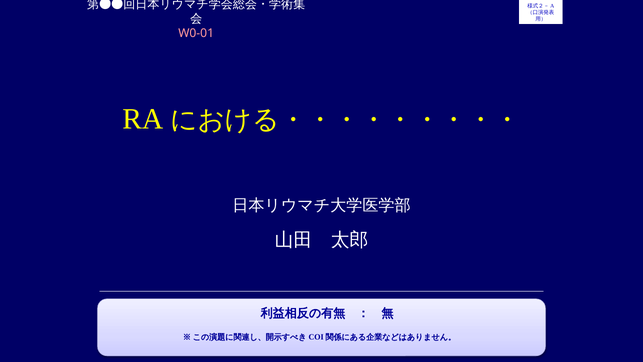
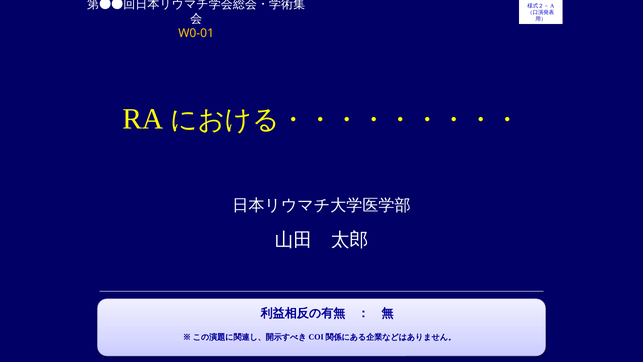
W0-01 colour: pink -> yellow
